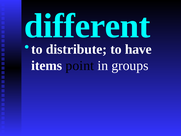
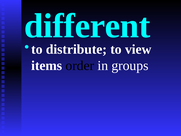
have: have -> view
point: point -> order
